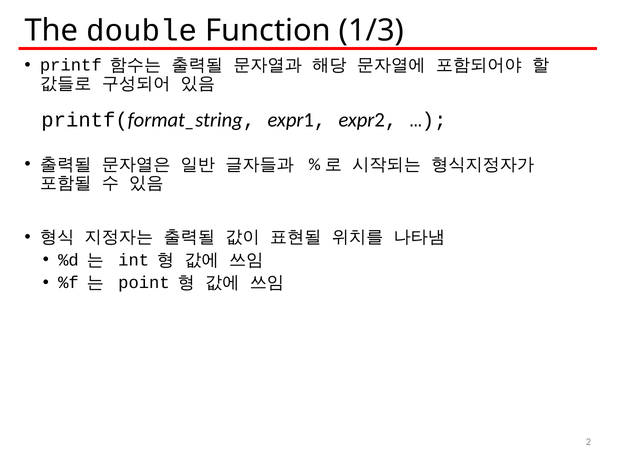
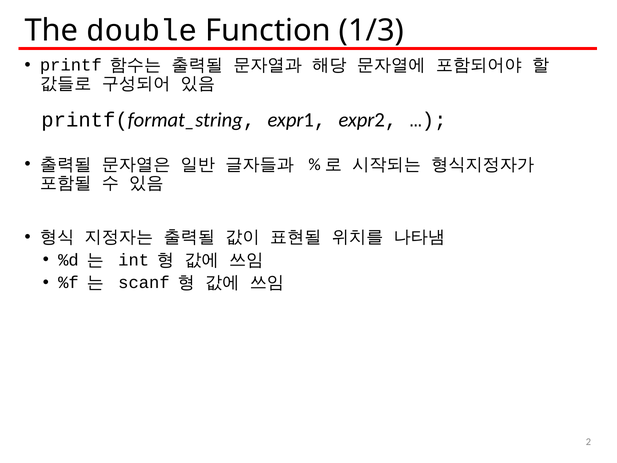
point: point -> scanf
